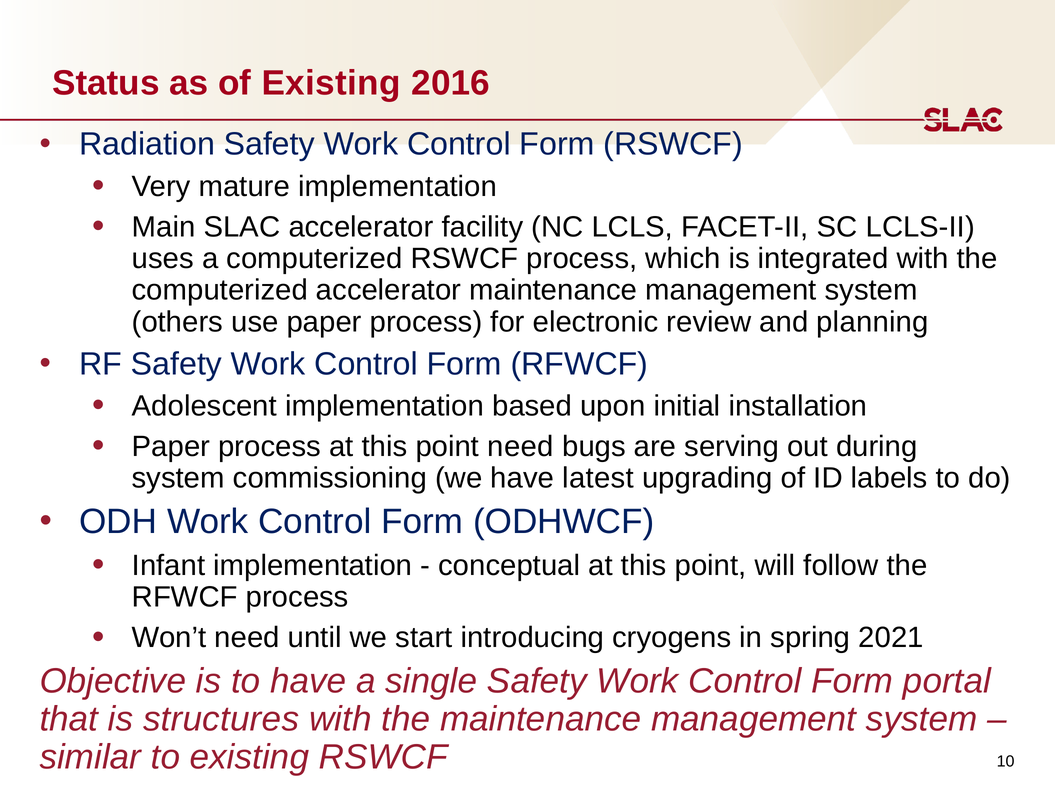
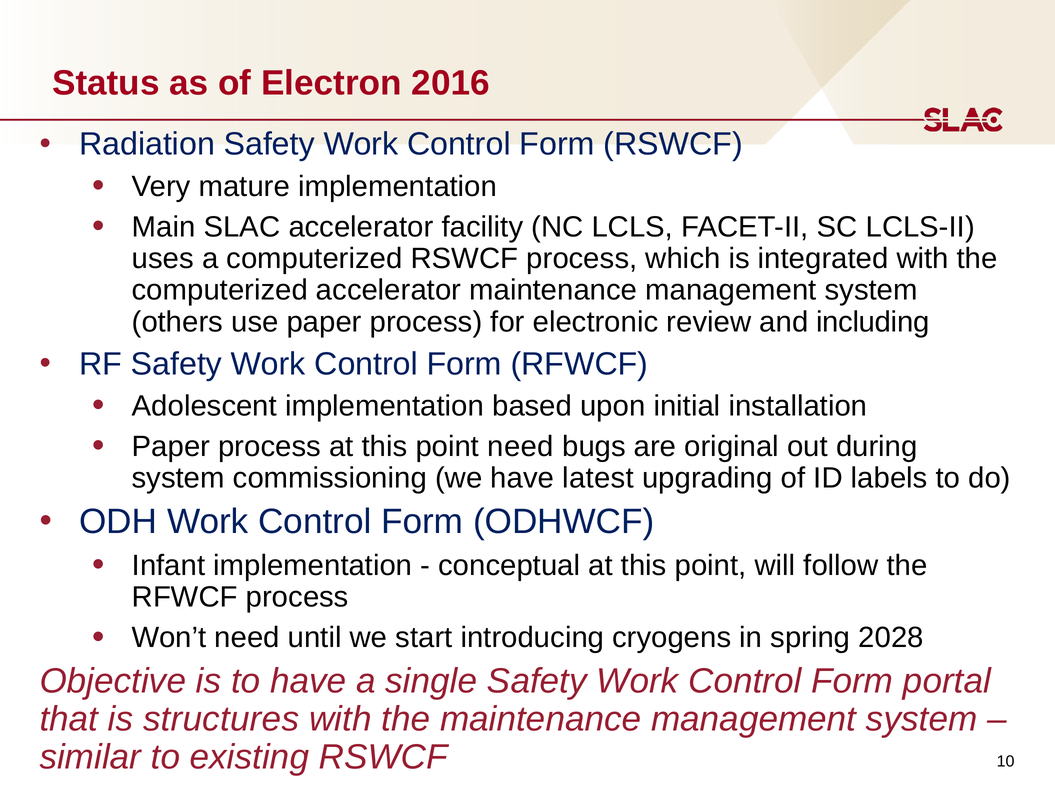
of Existing: Existing -> Electron
planning: planning -> including
serving: serving -> original
2021: 2021 -> 2028
